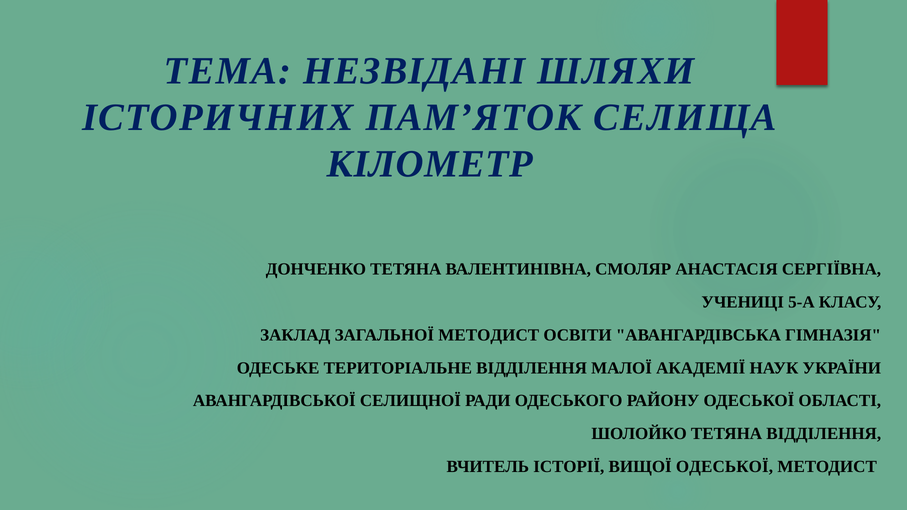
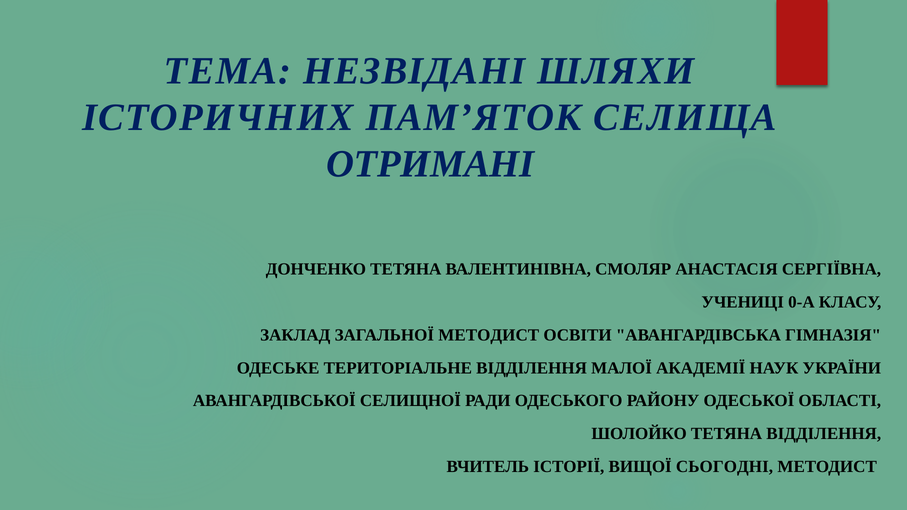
КІЛОМЕТР: КІЛОМЕТР -> ОТРИМАНІ
5-А: 5-А -> 0-А
ВИЩОЇ ОДЕСЬКОЇ: ОДЕСЬКОЇ -> СЬОГОДНІ
